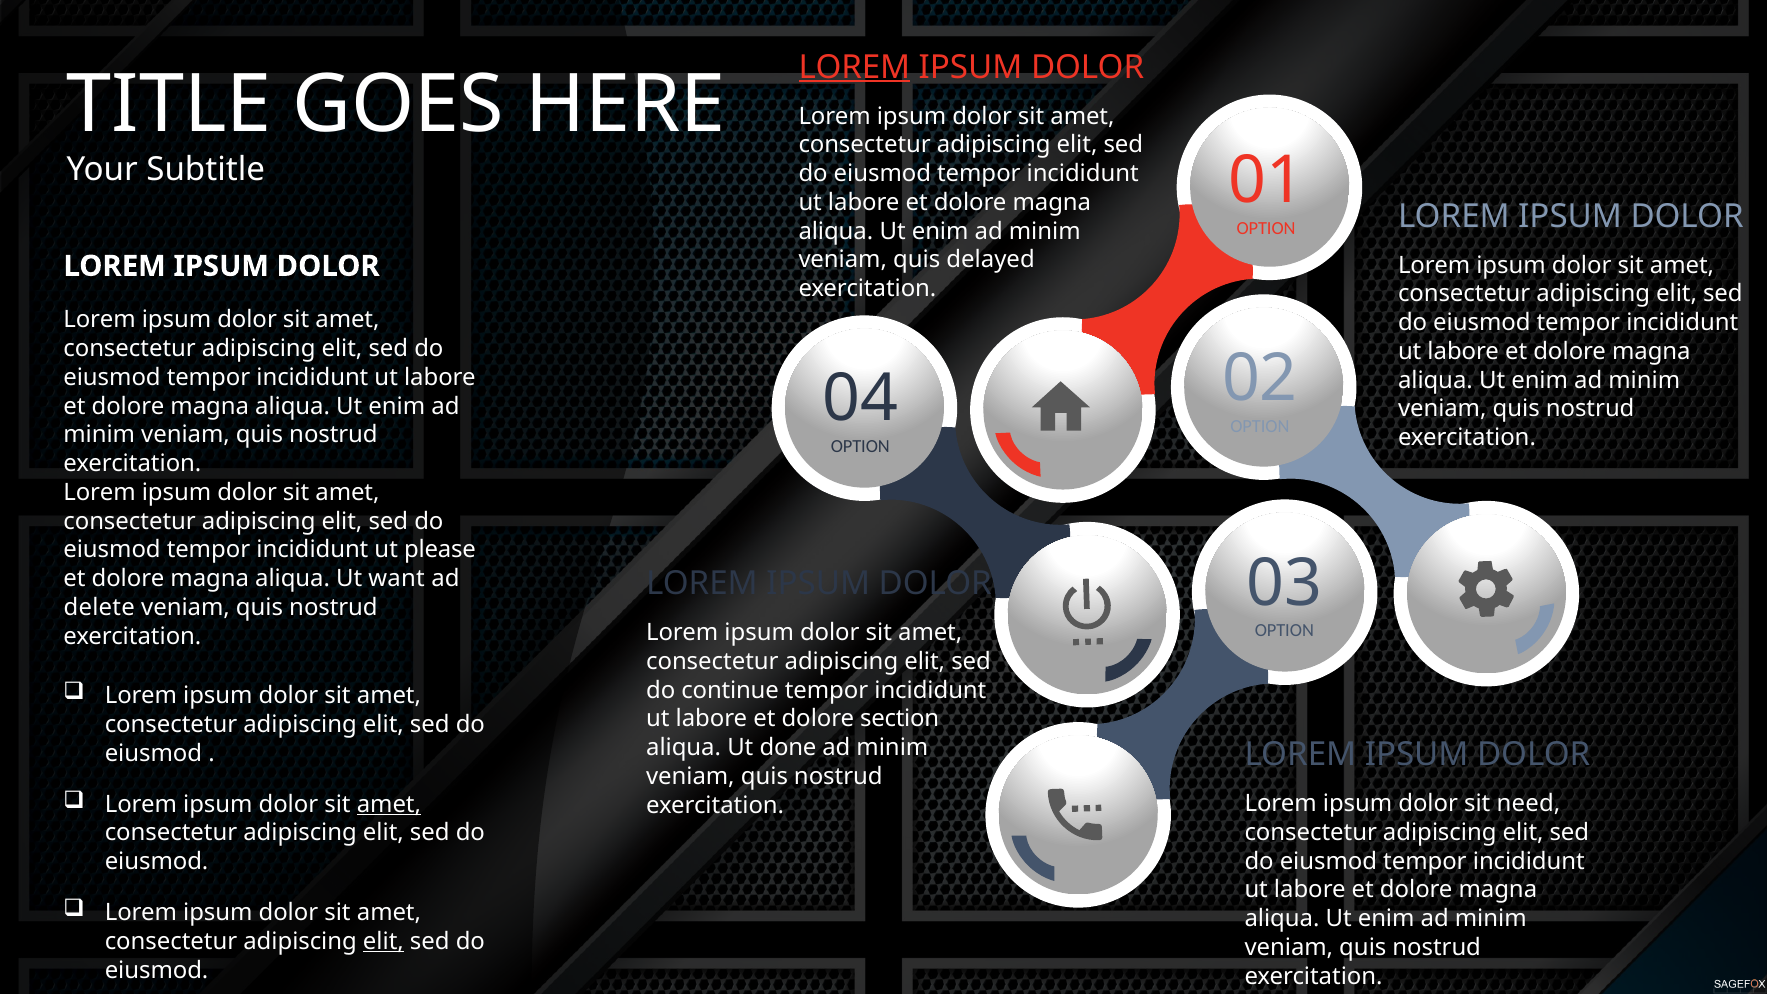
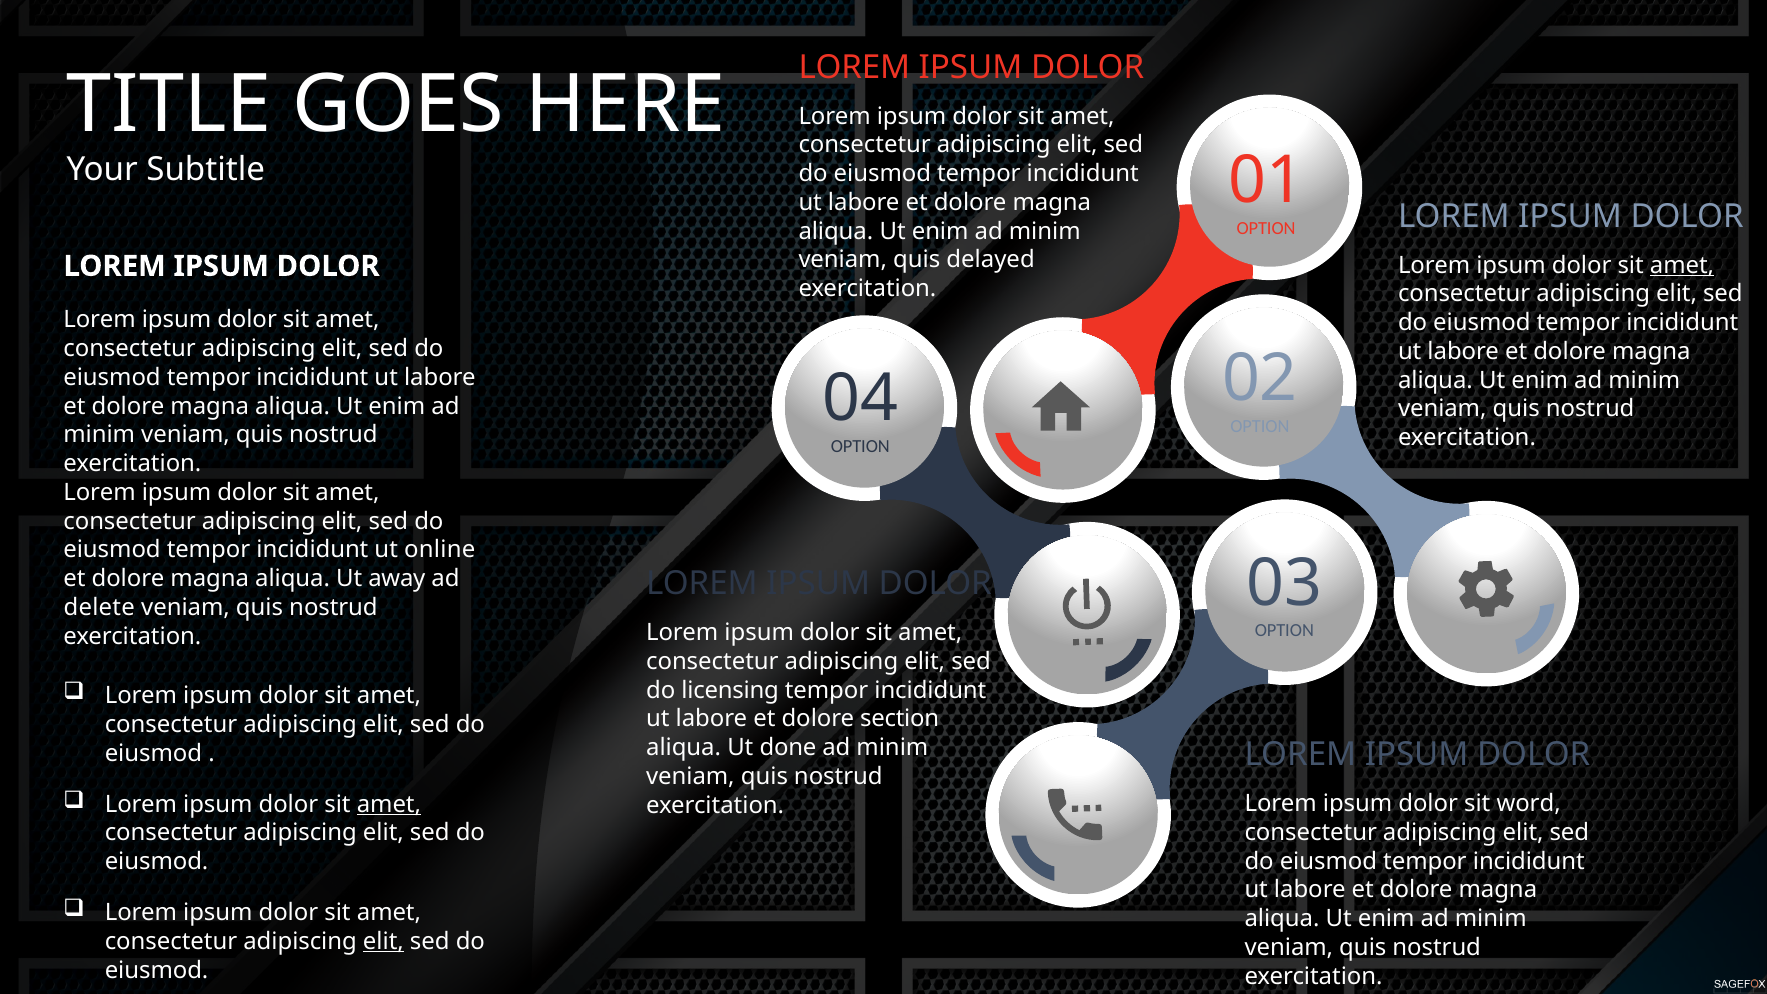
LOREM at (854, 67) underline: present -> none
amet at (1682, 265) underline: none -> present
please: please -> online
want: want -> away
continue: continue -> licensing
need: need -> word
